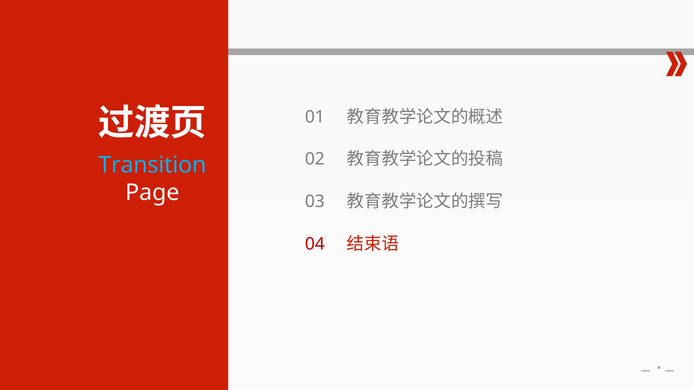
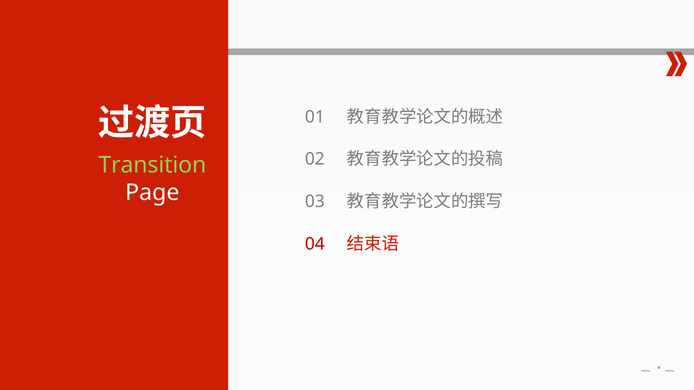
Transition colour: light blue -> light green
